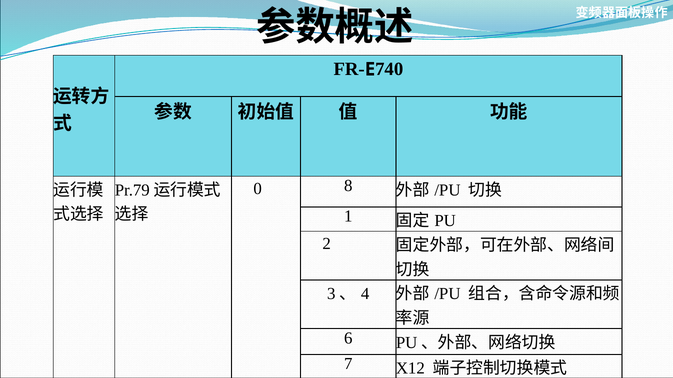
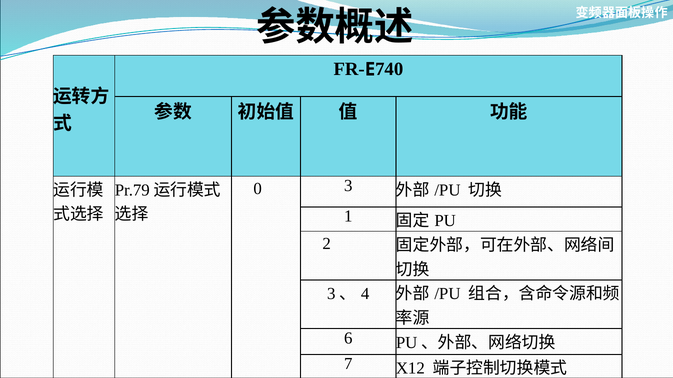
8: 8 -> 3
